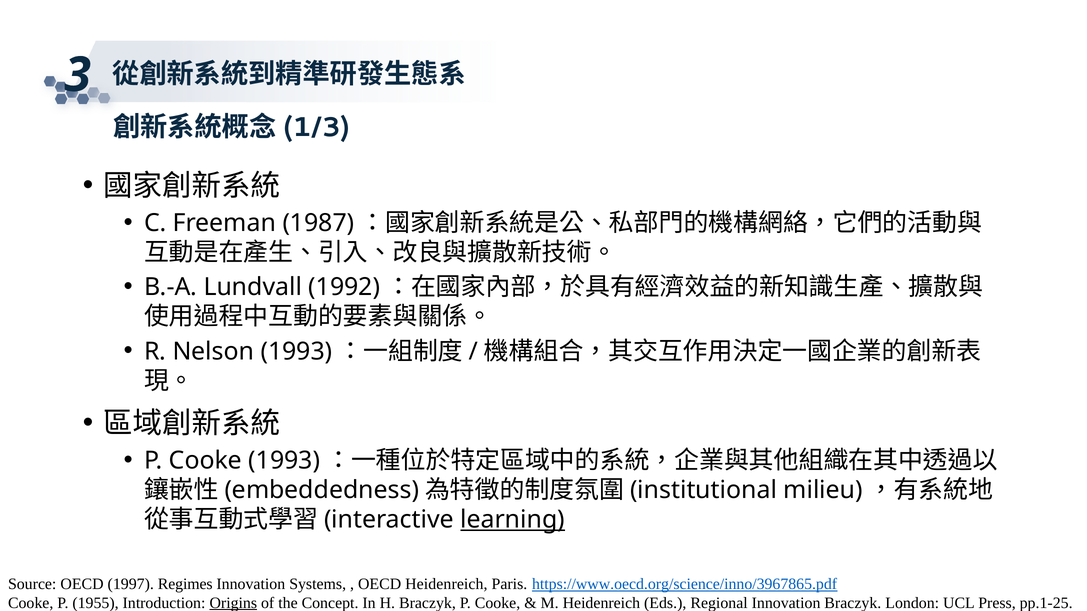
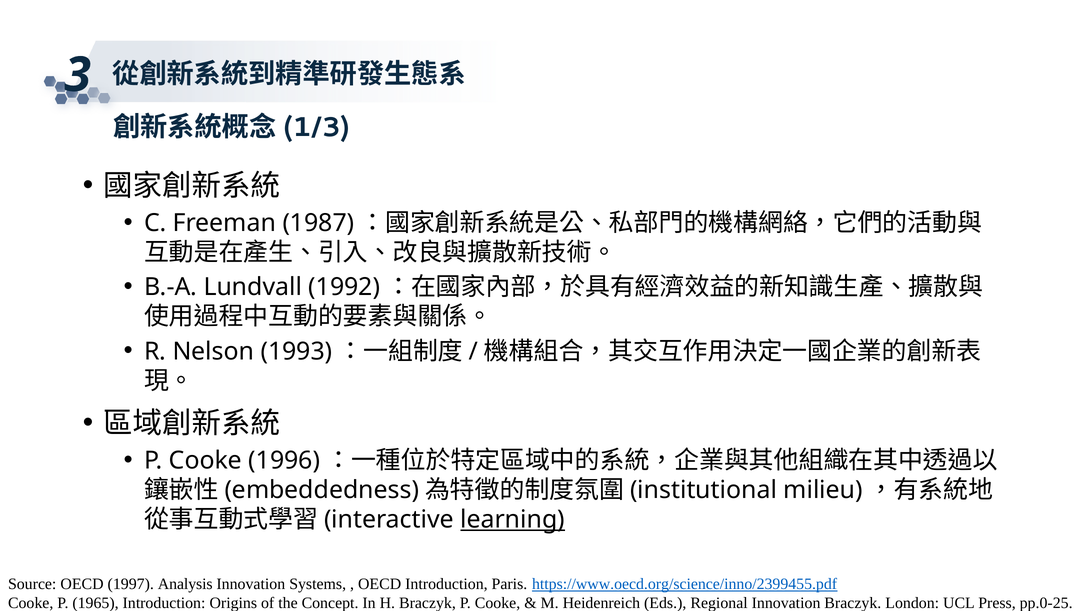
Cooke 1993: 1993 -> 1996
Regimes: Regimes -> Analysis
OECD Heidenreich: Heidenreich -> Introduction
https://www.oecd.org/science/inno/3967865.pdf: https://www.oecd.org/science/inno/3967865.pdf -> https://www.oecd.org/science/inno/2399455.pdf
1955: 1955 -> 1965
Origins underline: present -> none
pp.1-25: pp.1-25 -> pp.0-25
